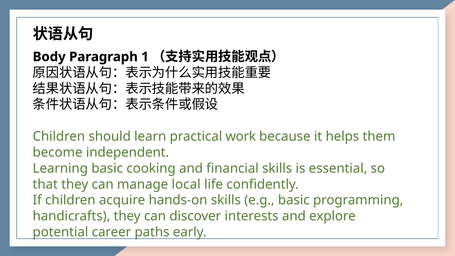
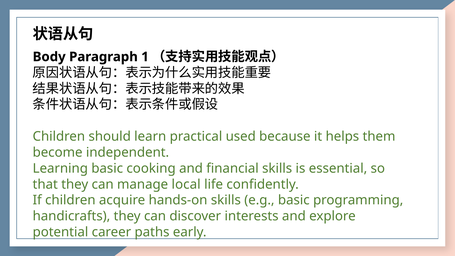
work: work -> used
